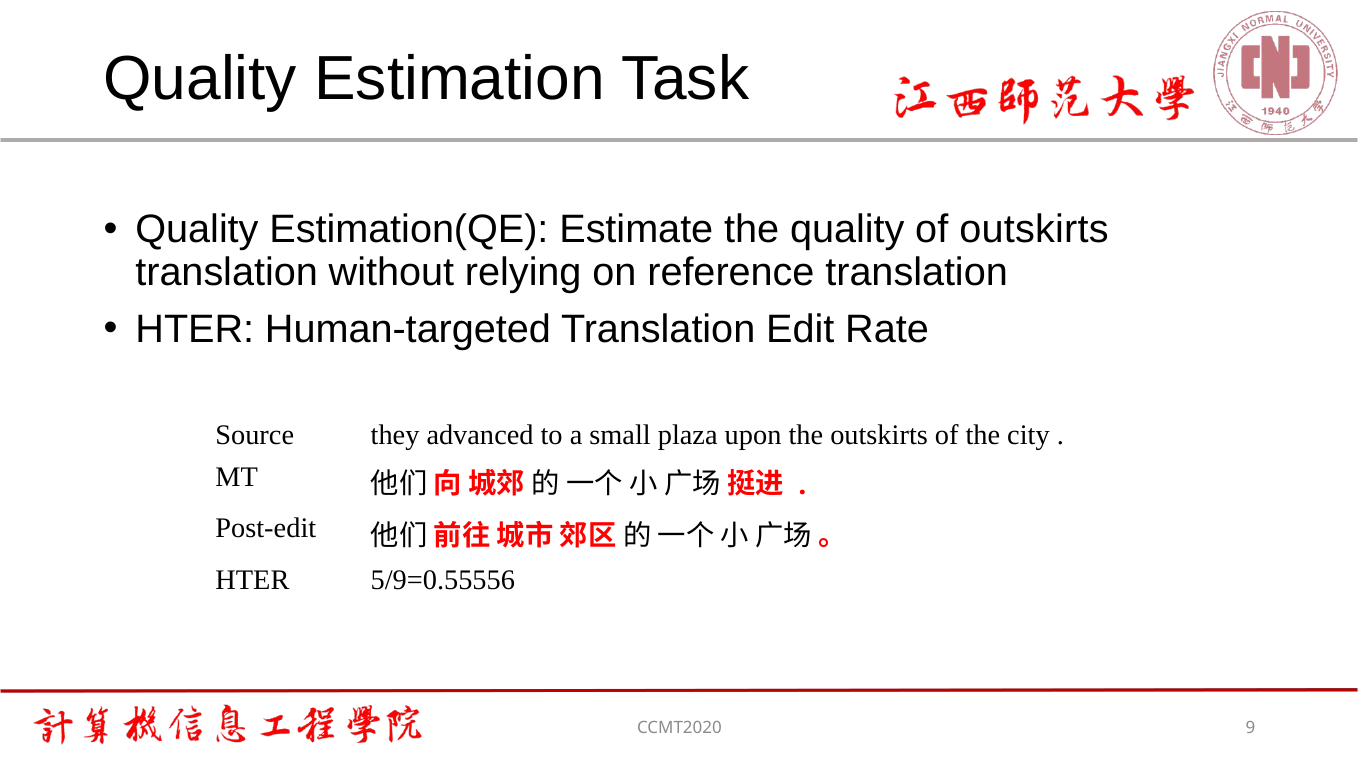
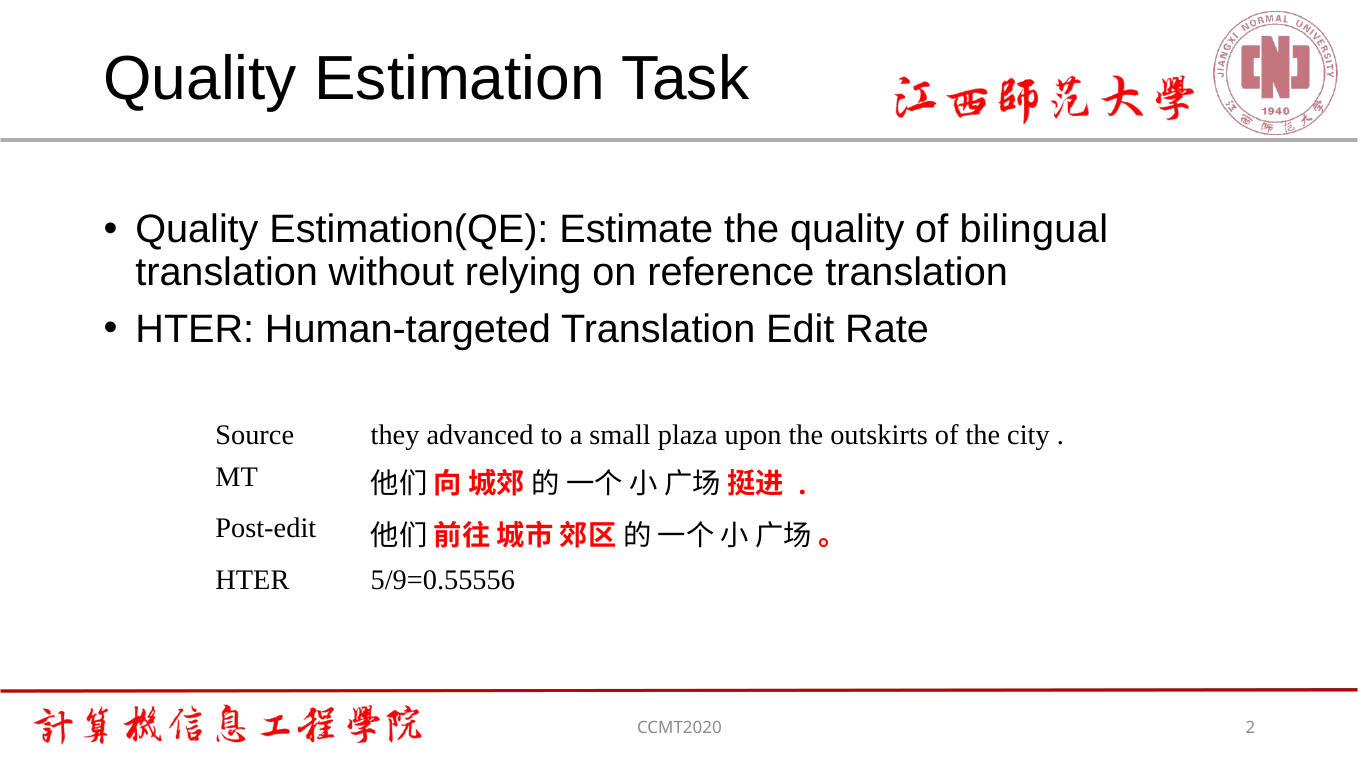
of outskirts: outskirts -> bilingual
9: 9 -> 2
